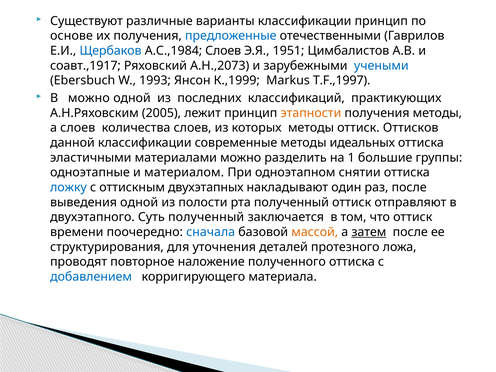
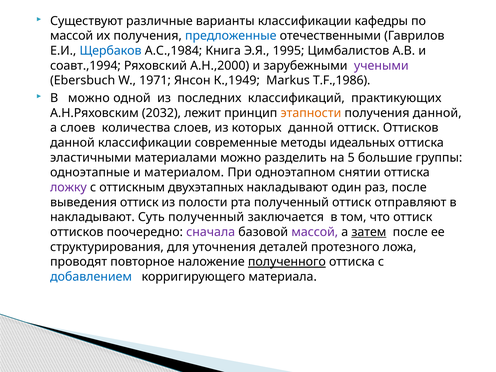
классификации принцип: принцип -> кафедры
основе at (71, 36): основе -> массой
А.С.,1984 Слоев: Слоев -> Книга
1951: 1951 -> 1995
соавт.,1917: соавт.,1917 -> соавт.,1994
А.Н.,2073: А.Н.,2073 -> А.Н.,2000
учеными colour: blue -> purple
1993: 1993 -> 1971
К.,1999: К.,1999 -> К.,1949
T.F.,1997: T.F.,1997 -> T.F.,1986
2005: 2005 -> 2032
получения методы: методы -> данной
которых методы: методы -> данной
1: 1 -> 5
ложку colour: blue -> purple
выведения одной: одной -> оттиск
двухэтапного at (92, 217): двухэтапного -> накладывают
времени at (77, 232): времени -> оттисков
сначала colour: blue -> purple
массой at (315, 232) colour: orange -> purple
полученного underline: none -> present
